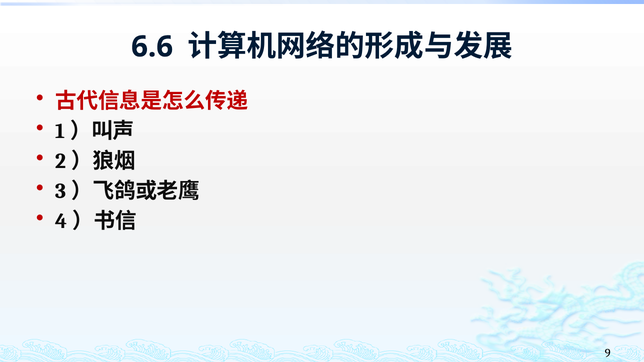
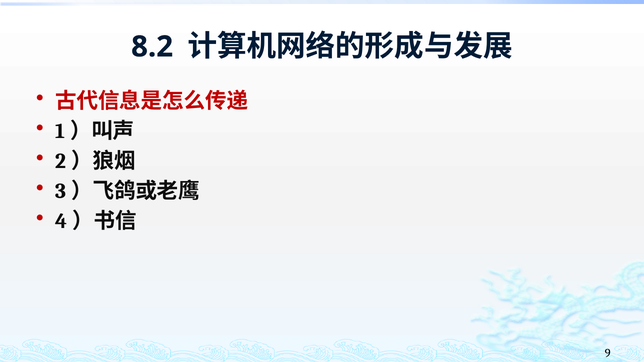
6.6: 6.6 -> 8.2
